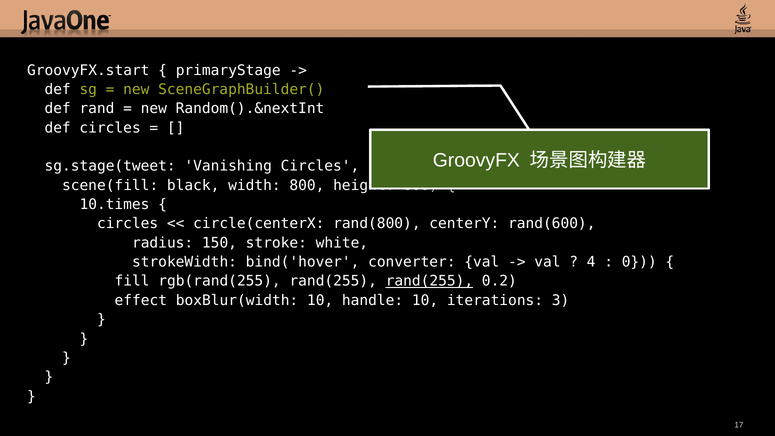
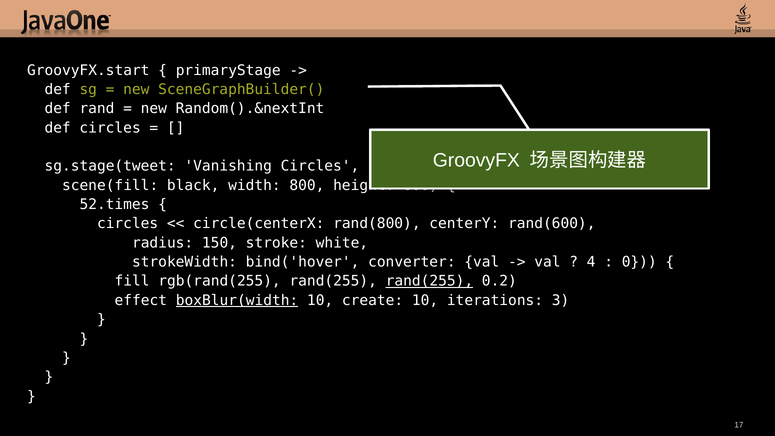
10.times: 10.times -> 52.times
boxBlur(width underline: none -> present
handle: handle -> create
